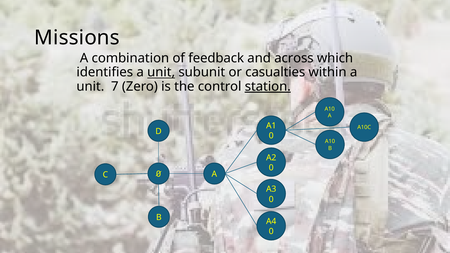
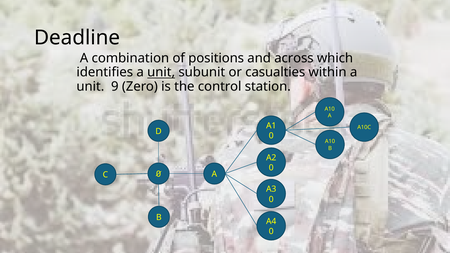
Missions: Missions -> Deadline
feedback: feedback -> positions
7: 7 -> 9
station underline: present -> none
